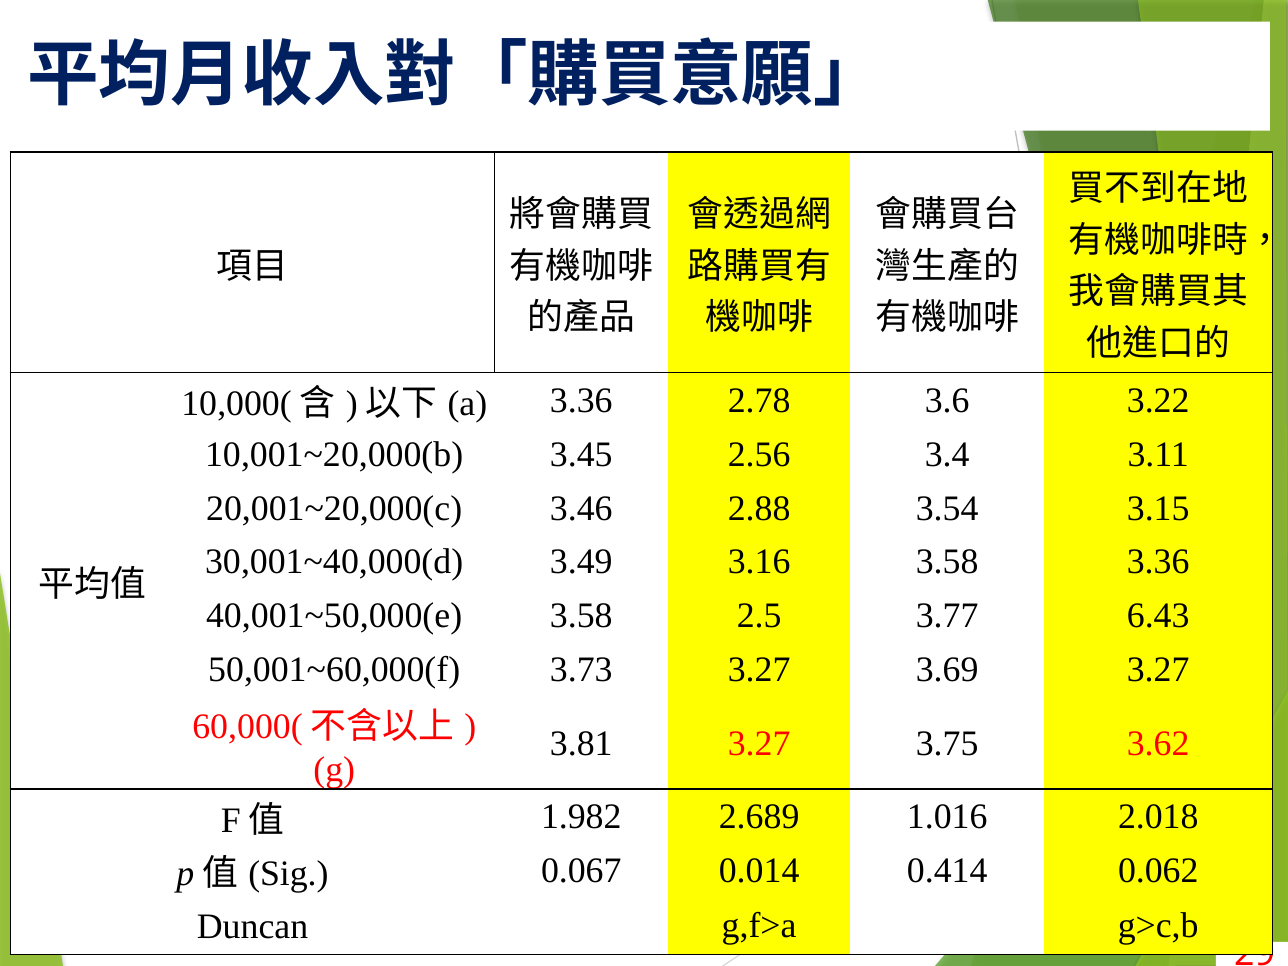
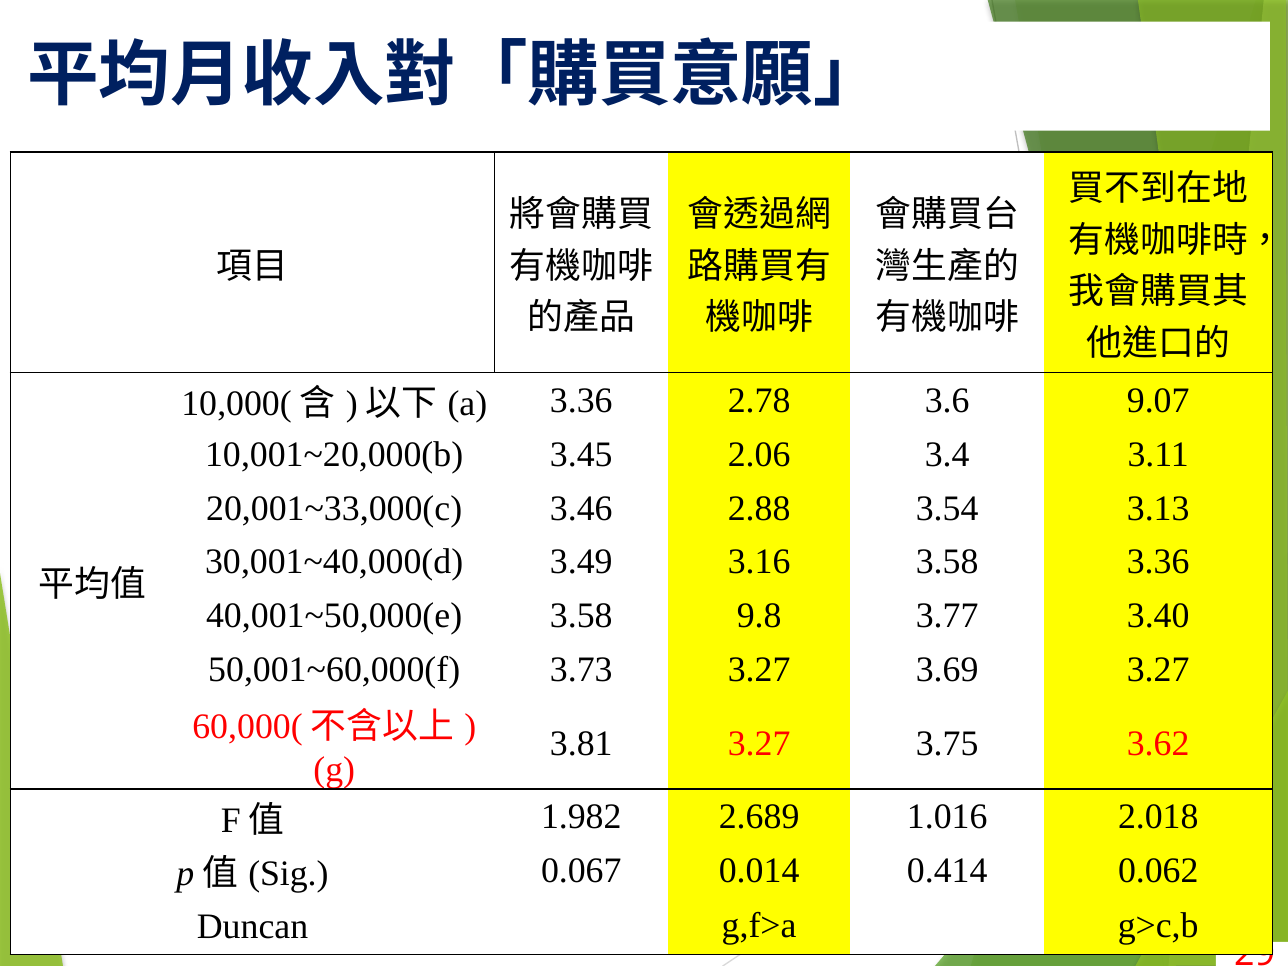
3.22: 3.22 -> 9.07
2.56: 2.56 -> 2.06
20,001~20,000(c: 20,001~20,000(c -> 20,001~33,000(c
3.15: 3.15 -> 3.13
2.5: 2.5 -> 9.8
6.43: 6.43 -> 3.40
